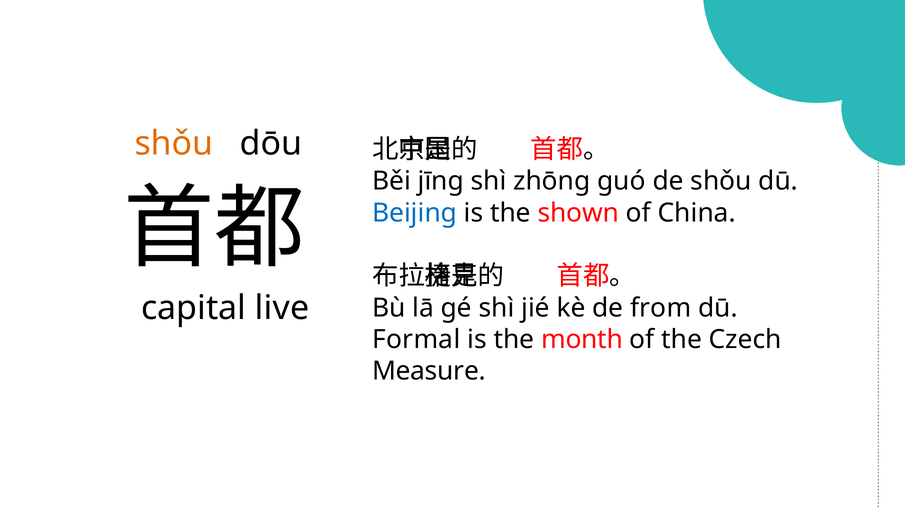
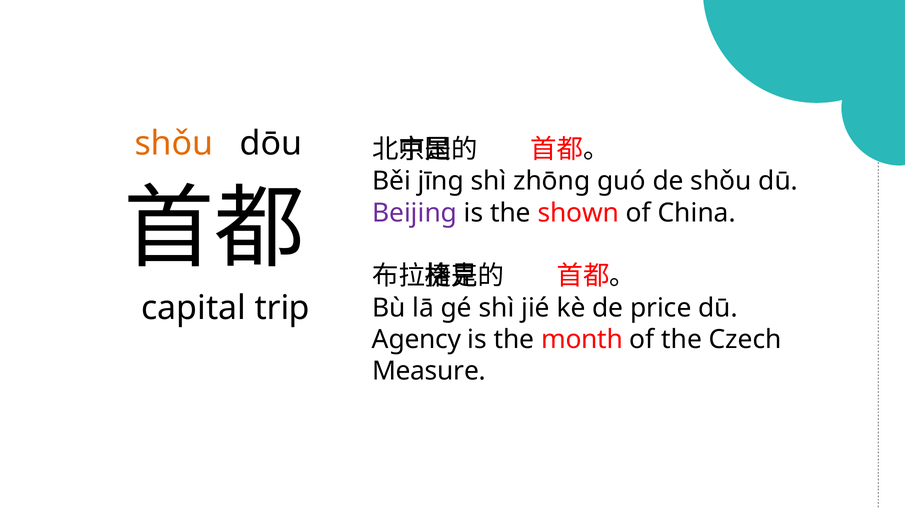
Beijing colour: blue -> purple
live: live -> trip
from: from -> price
Formal: Formal -> Agency
